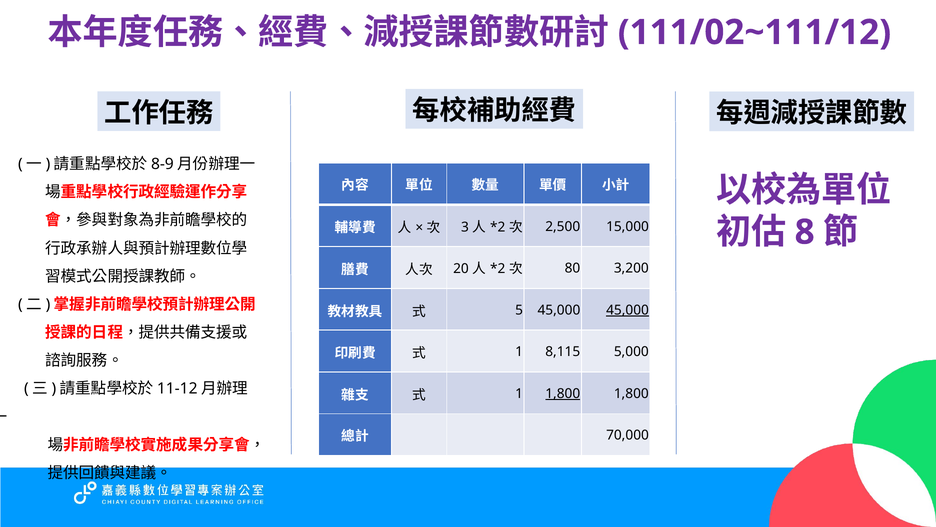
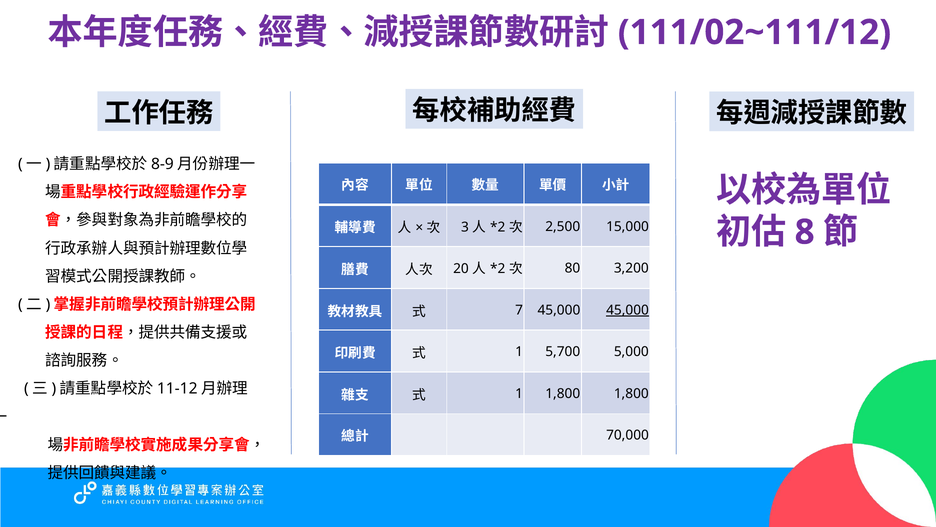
5: 5 -> 7
8,115: 8,115 -> 5,700
1,800 at (563, 393) underline: present -> none
